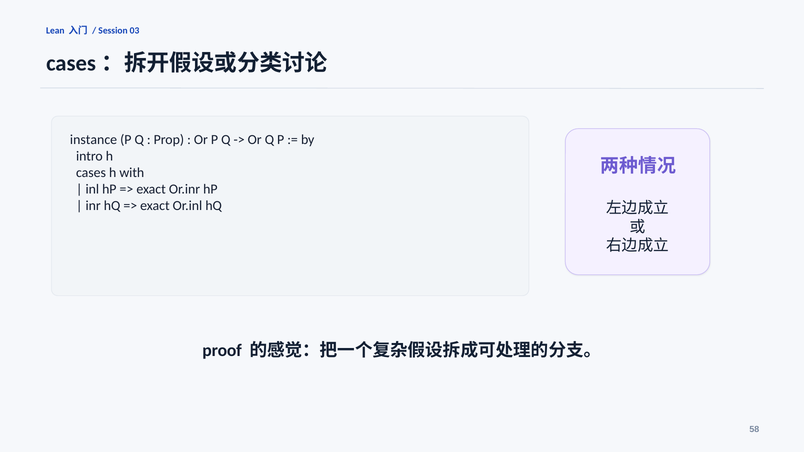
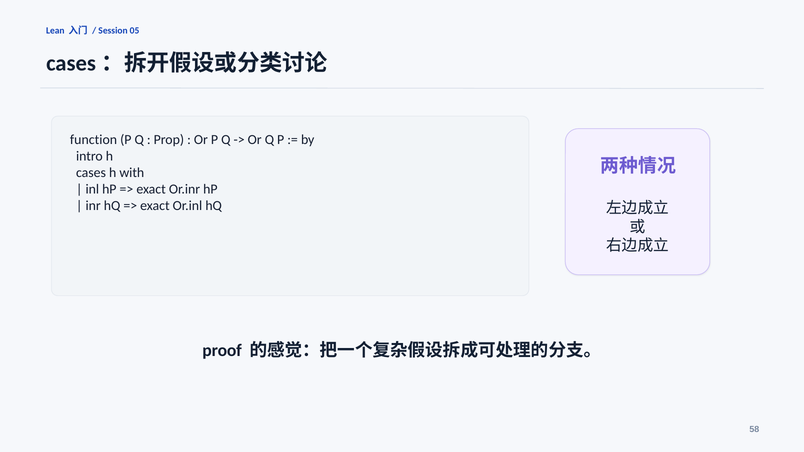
03: 03 -> 05
instance: instance -> function
